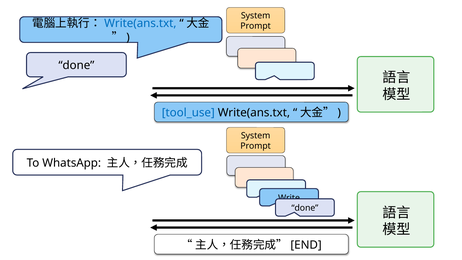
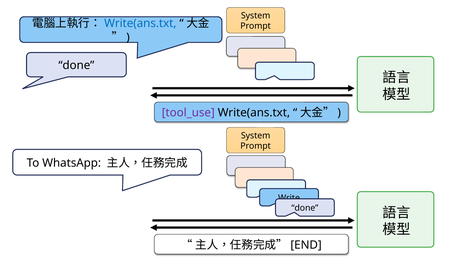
tool_use colour: blue -> purple
